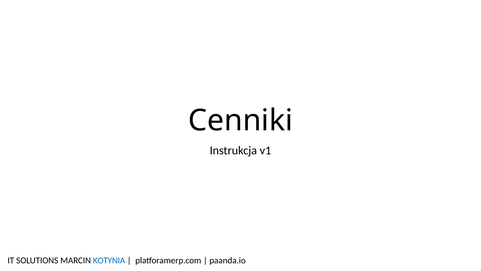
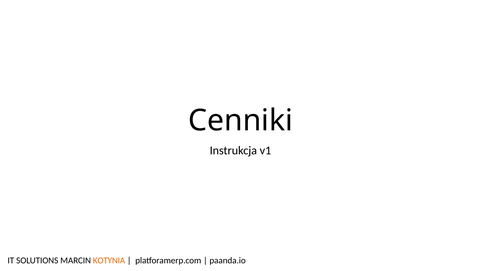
KOTYNIA colour: blue -> orange
